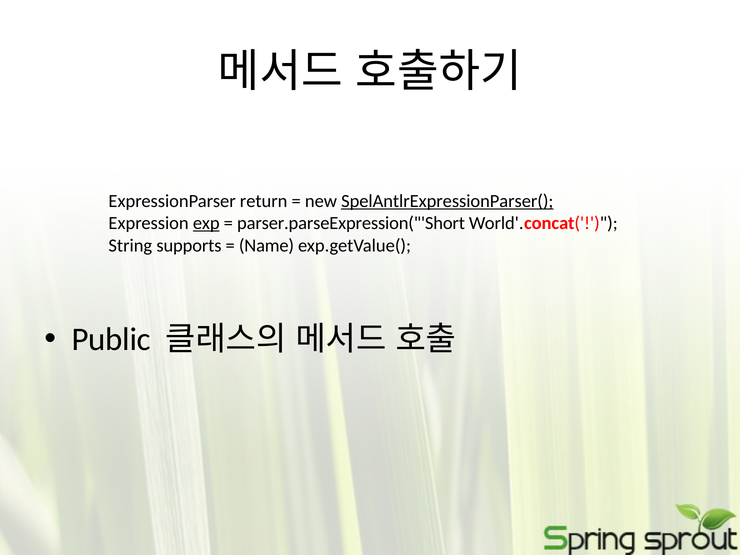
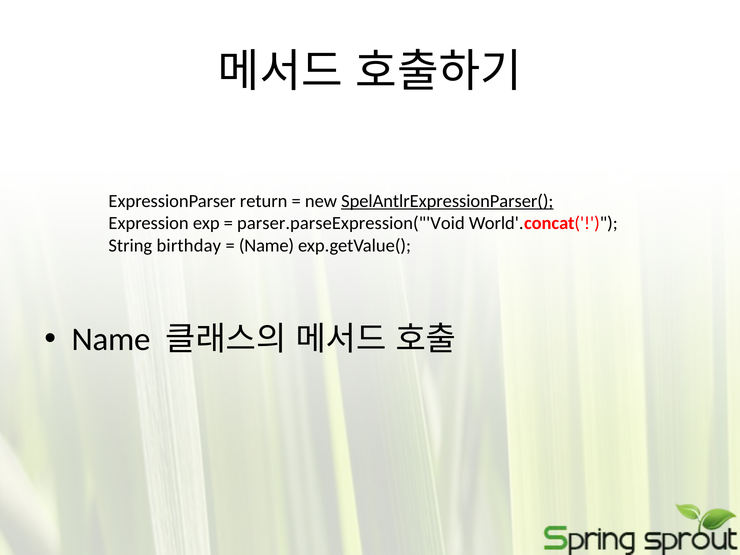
exp underline: present -> none
parser.parseExpression("'Short: parser.parseExpression("'Short -> parser.parseExpression("'Void
supports: supports -> birthday
Public at (111, 339): Public -> Name
